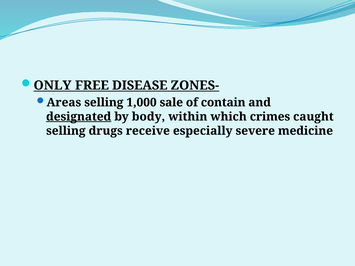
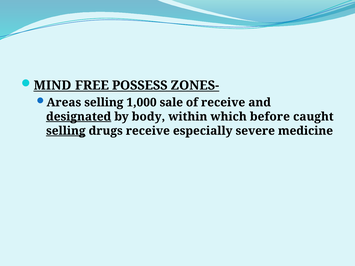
ONLY: ONLY -> MIND
DISEASE: DISEASE -> POSSESS
of contain: contain -> receive
crimes: crimes -> before
selling at (66, 131) underline: none -> present
